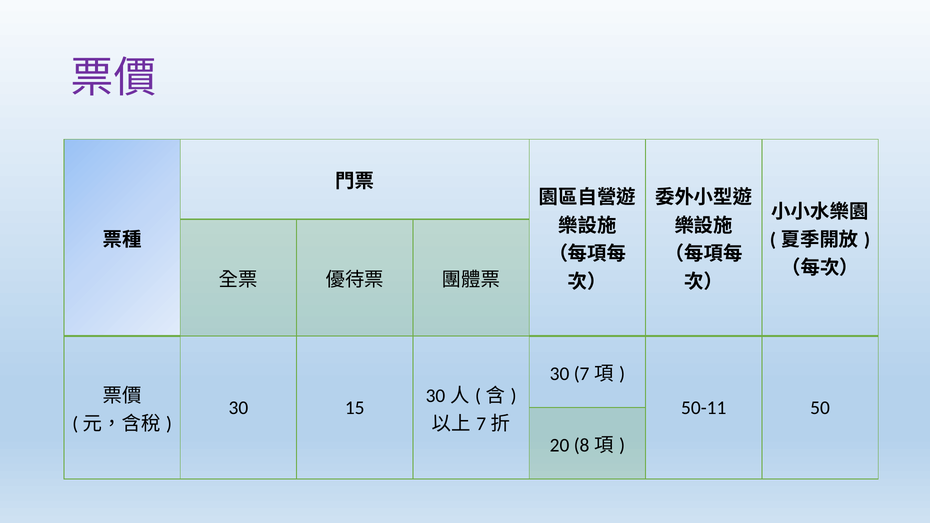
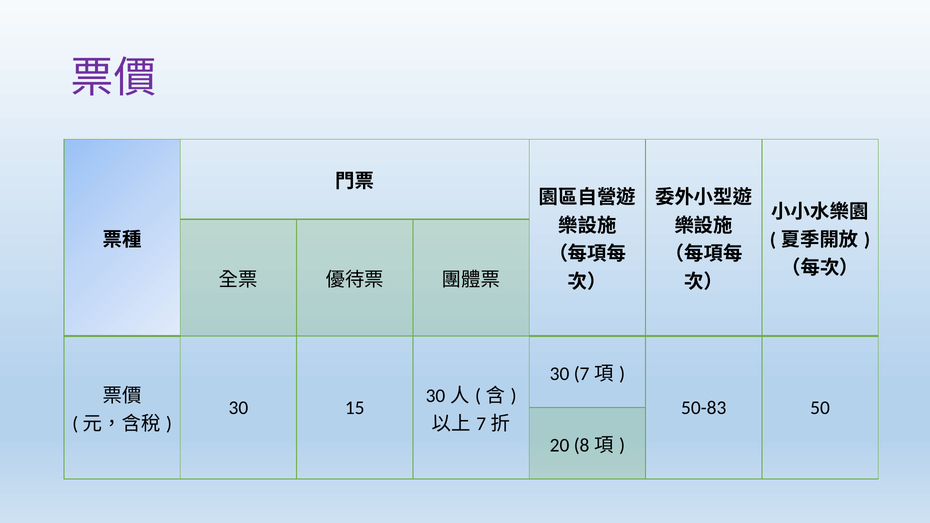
50-11: 50-11 -> 50-83
